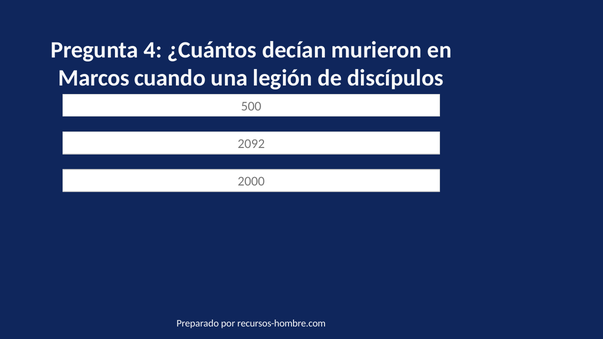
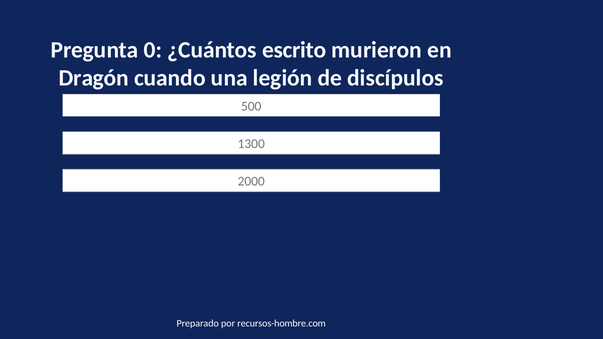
4: 4 -> 0
decían: decían -> escrito
Marcos: Marcos -> Dragón
2092: 2092 -> 1300
